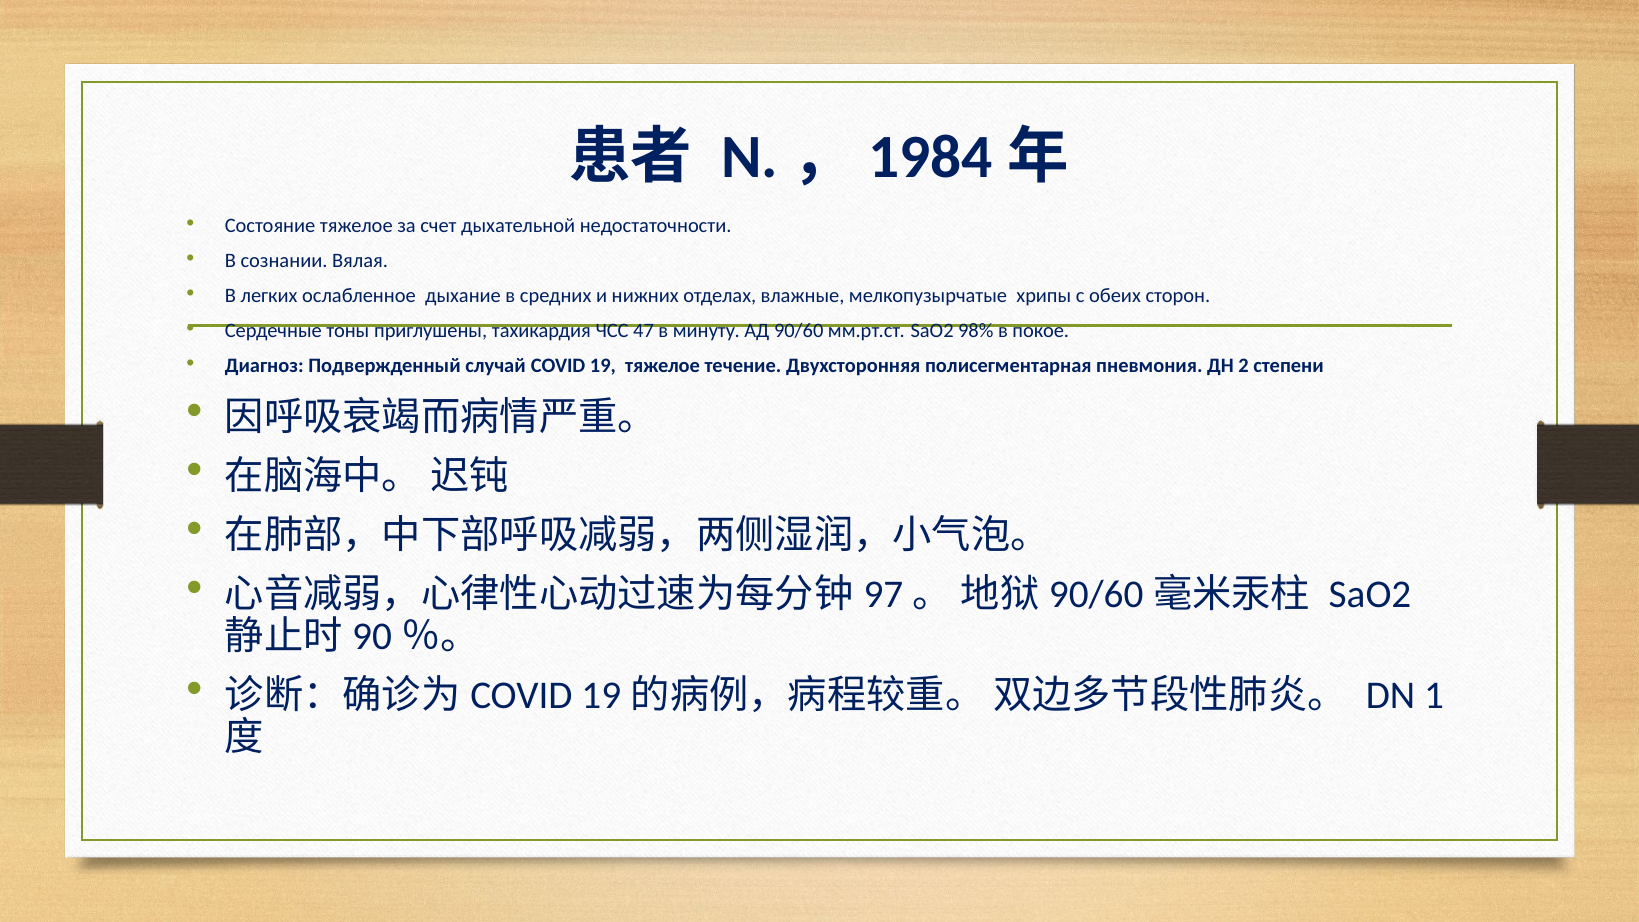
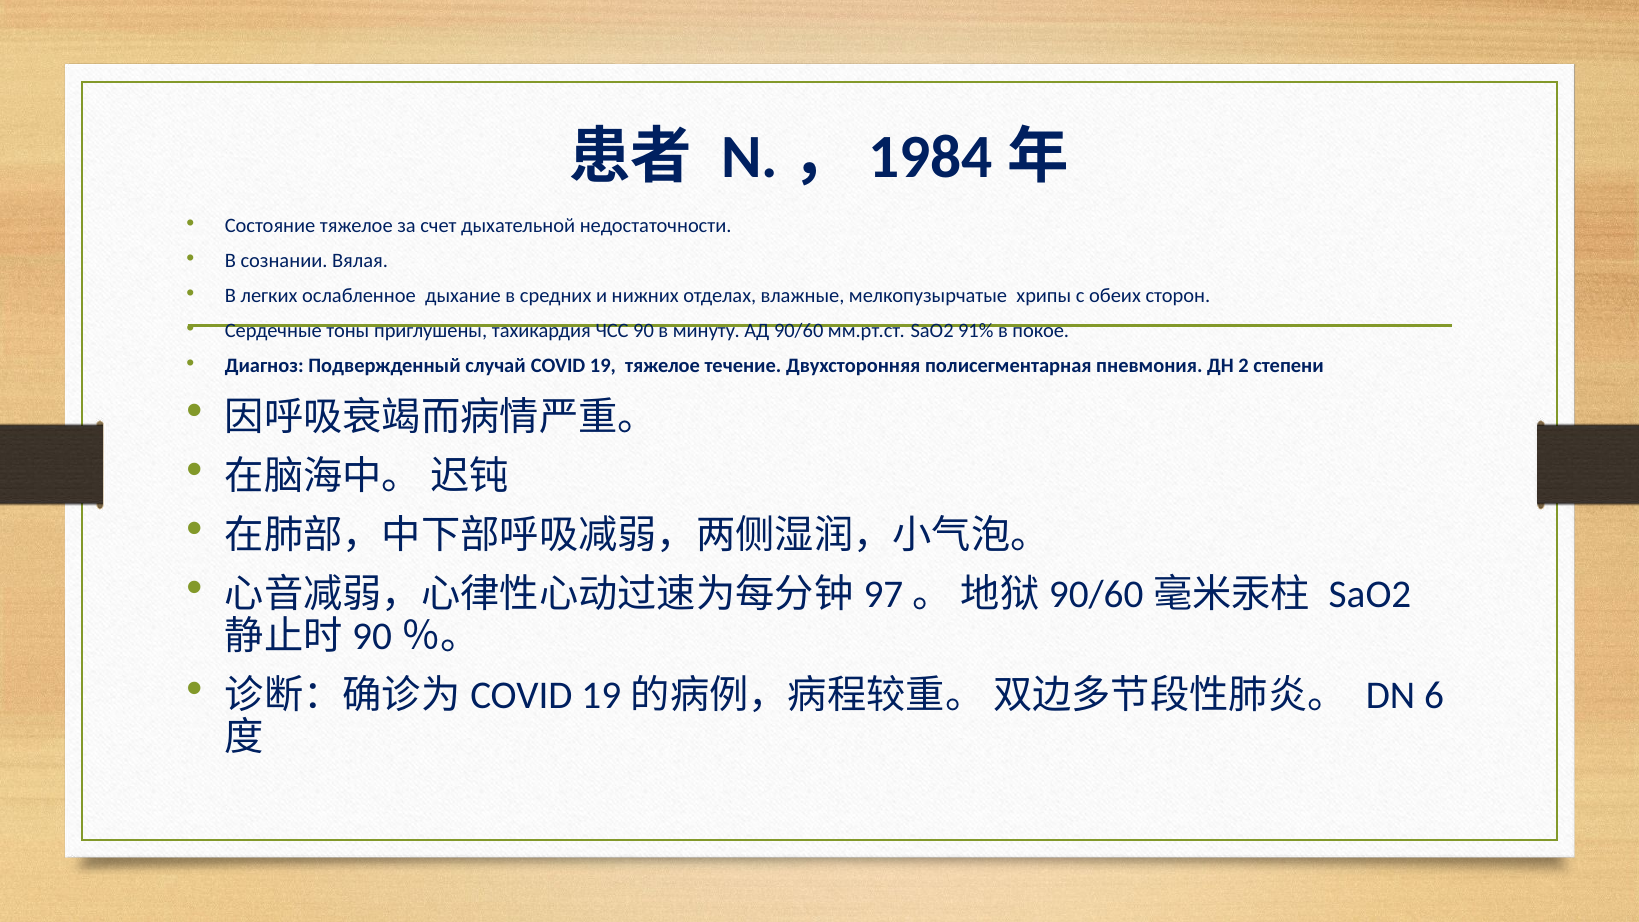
47: 47 -> 90
98%: 98% -> 91%
1: 1 -> 6
